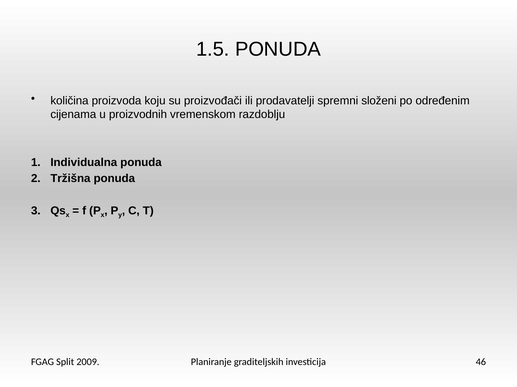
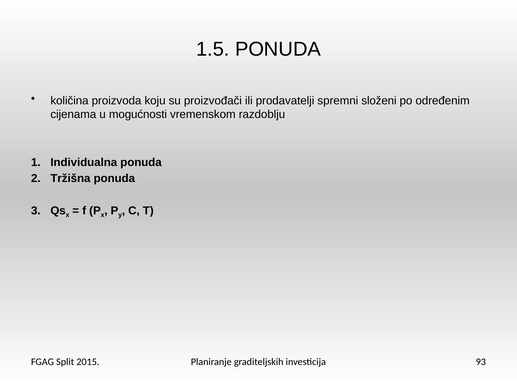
proizvodnih: proizvodnih -> mogućnosti
2009: 2009 -> 2015
46: 46 -> 93
